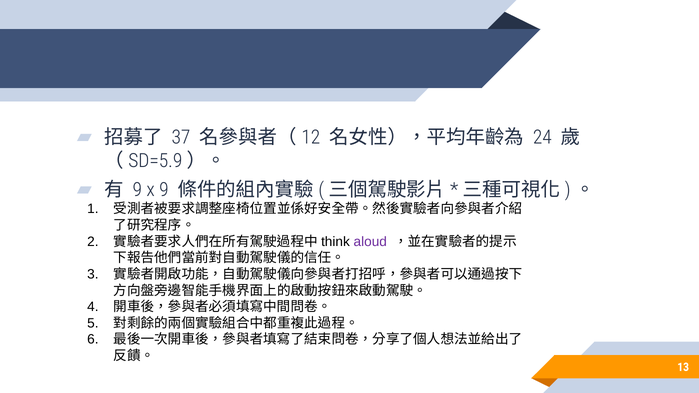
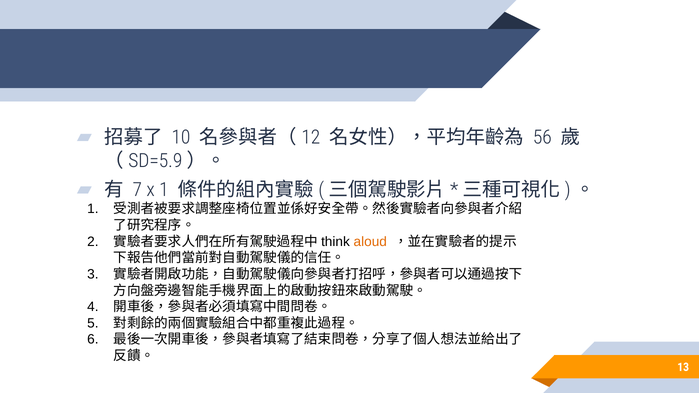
37: 37 -> 10
24: 24 -> 56
9 at (137, 190): 9 -> 7
x 9: 9 -> 1
aloud colour: purple -> orange
